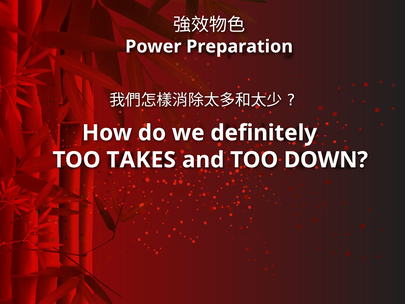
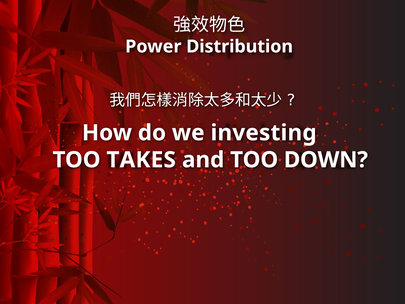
Preparation: Preparation -> Distribution
definitely: definitely -> investing
